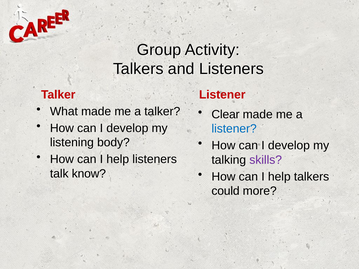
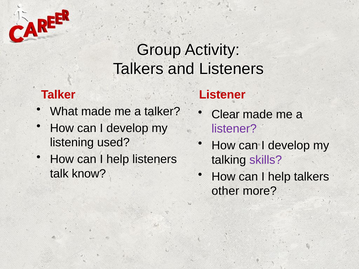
listener at (234, 129) colour: blue -> purple
body: body -> used
could: could -> other
